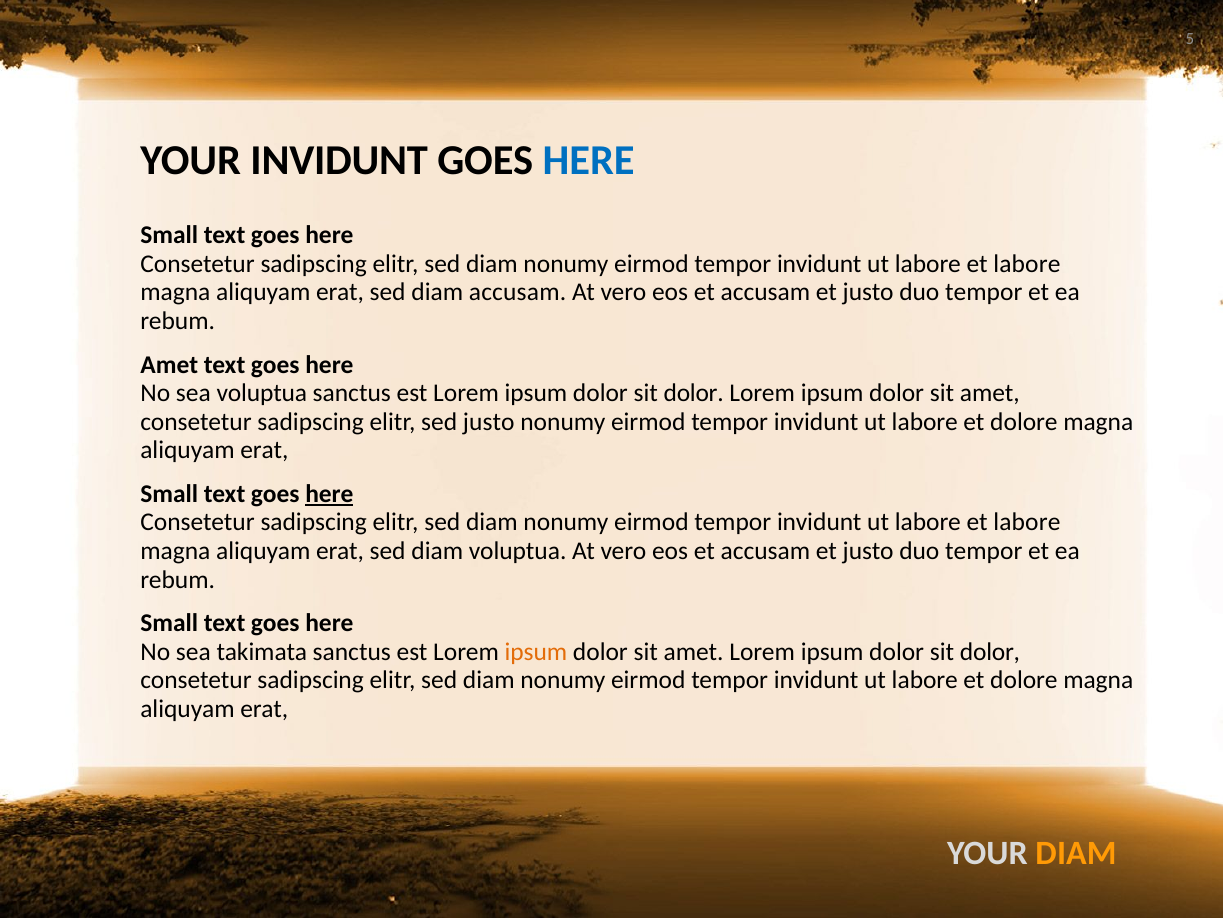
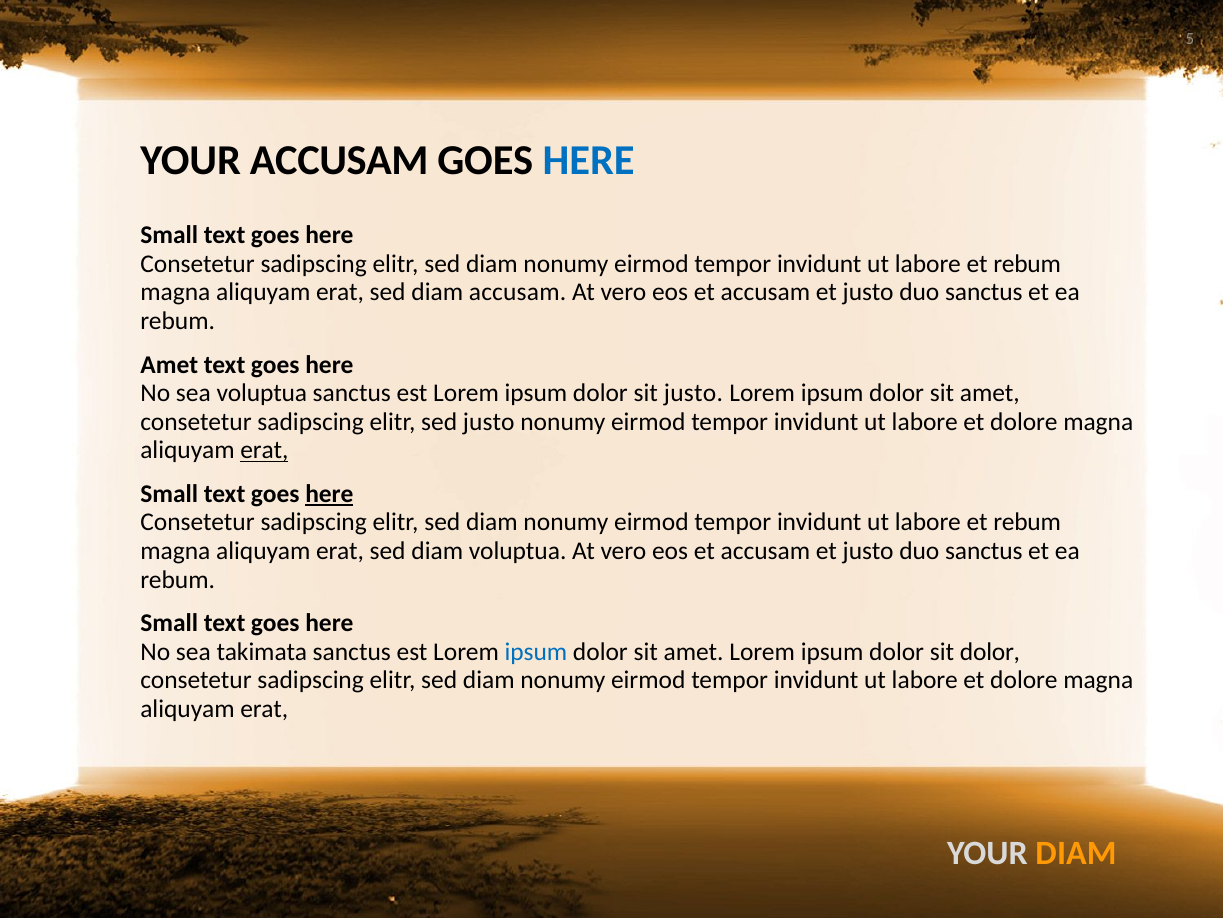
YOUR INVIDUNT: INVIDUNT -> ACCUSAM
labore at (1027, 264): labore -> rebum
tempor at (984, 292): tempor -> sanctus
dolor at (694, 393): dolor -> justo
erat at (264, 450) underline: none -> present
labore at (1027, 522): labore -> rebum
tempor at (984, 551): tempor -> sanctus
ipsum at (536, 651) colour: orange -> blue
